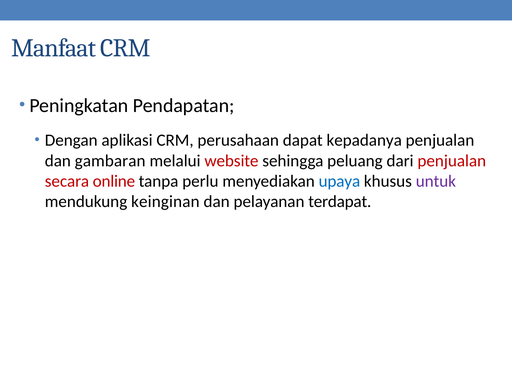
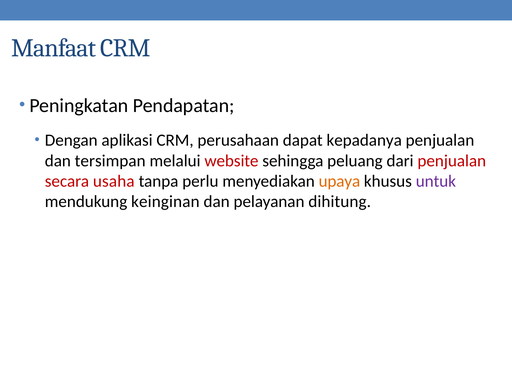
gambaran: gambaran -> tersimpan
online: online -> usaha
upaya colour: blue -> orange
terdapat: terdapat -> dihitung
